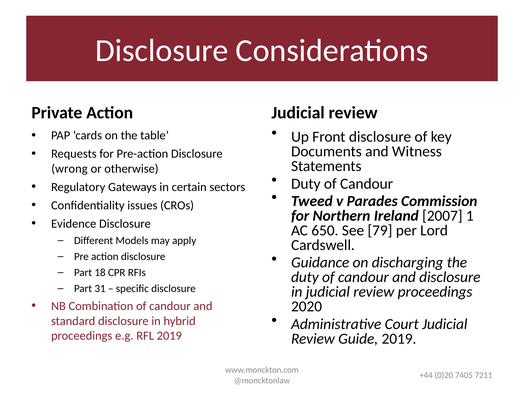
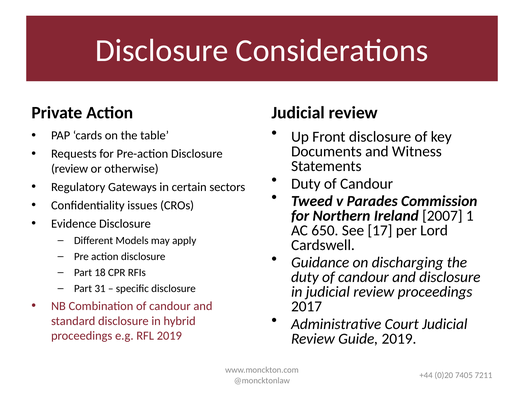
wrong at (69, 169): wrong -> review
79: 79 -> 17
2020: 2020 -> 2017
